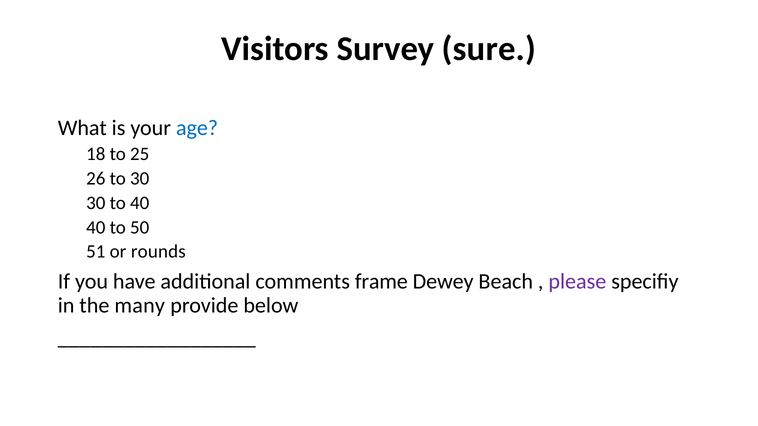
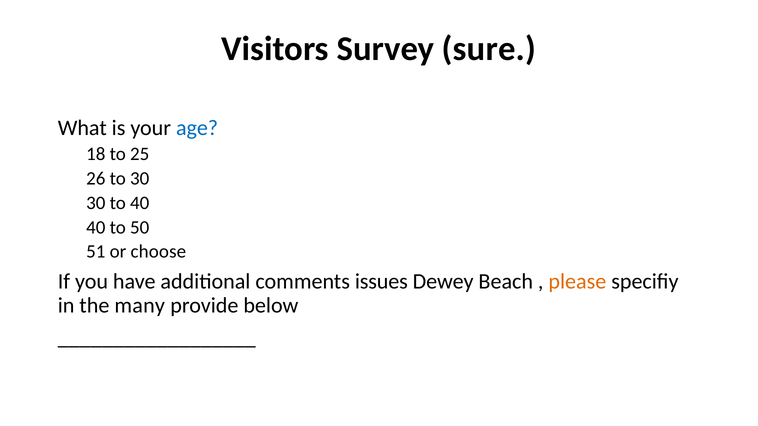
rounds: rounds -> choose
frame: frame -> issues
please colour: purple -> orange
